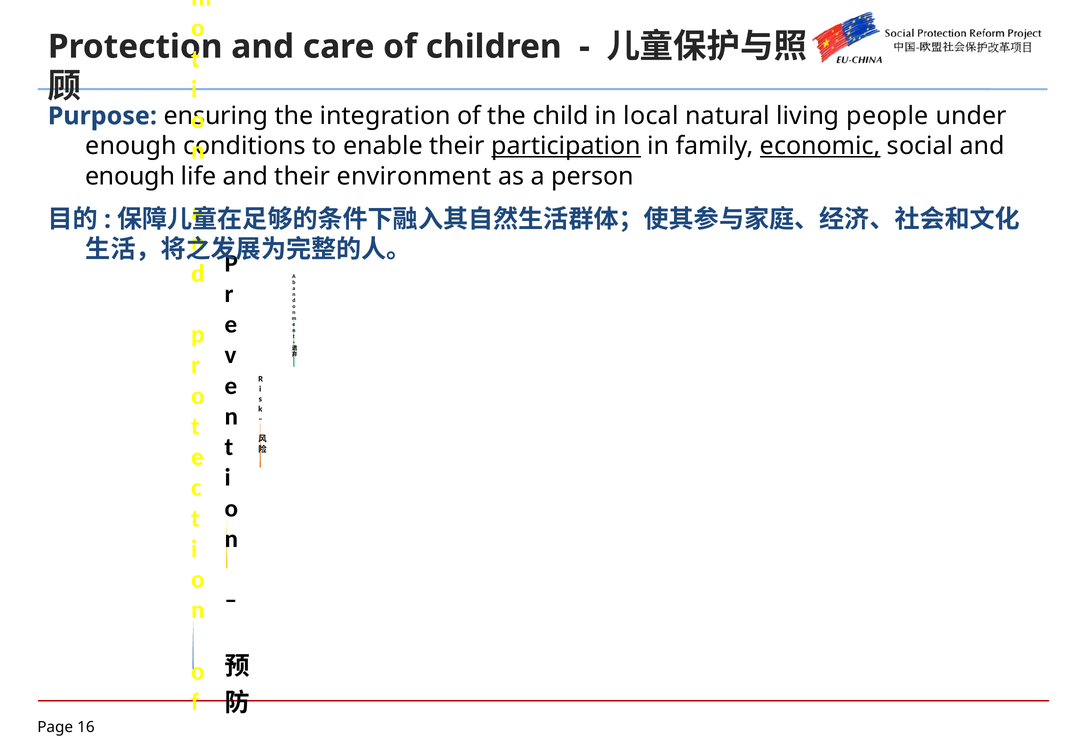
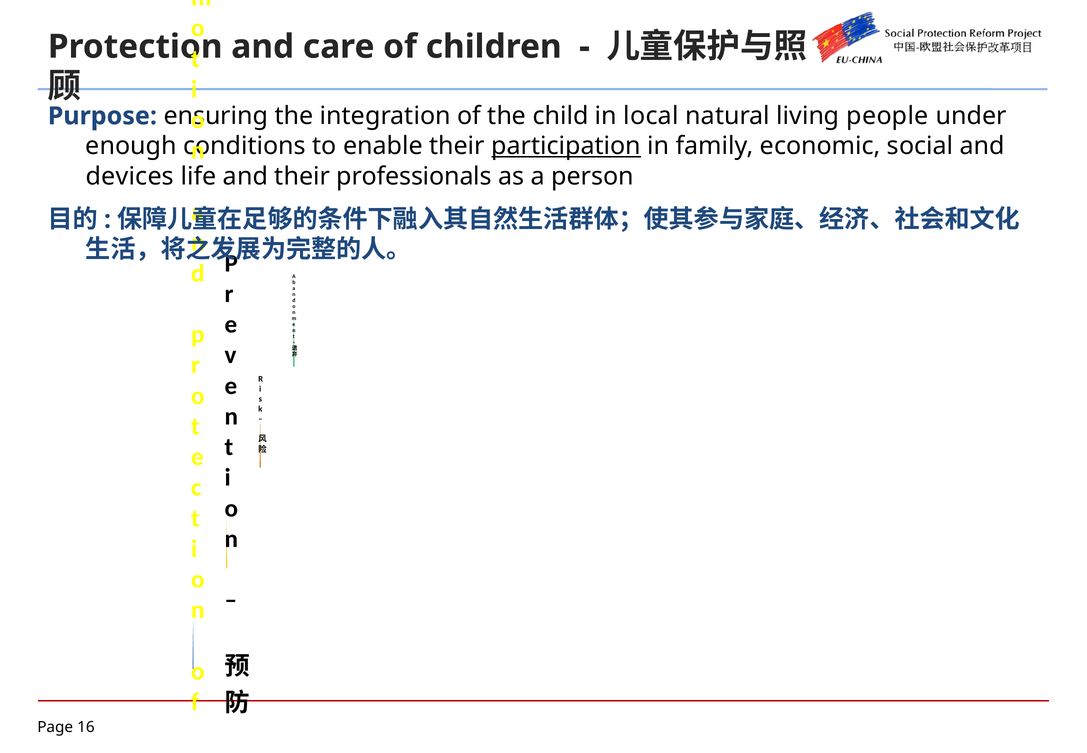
economic underline: present -> none
enough at (130, 176): enough -> devices
environment: environment -> professionals
